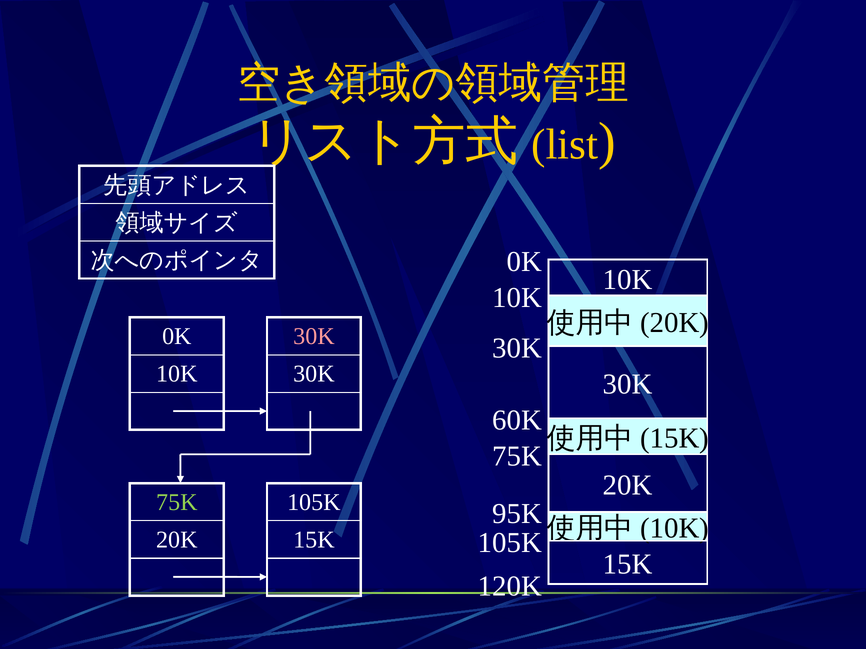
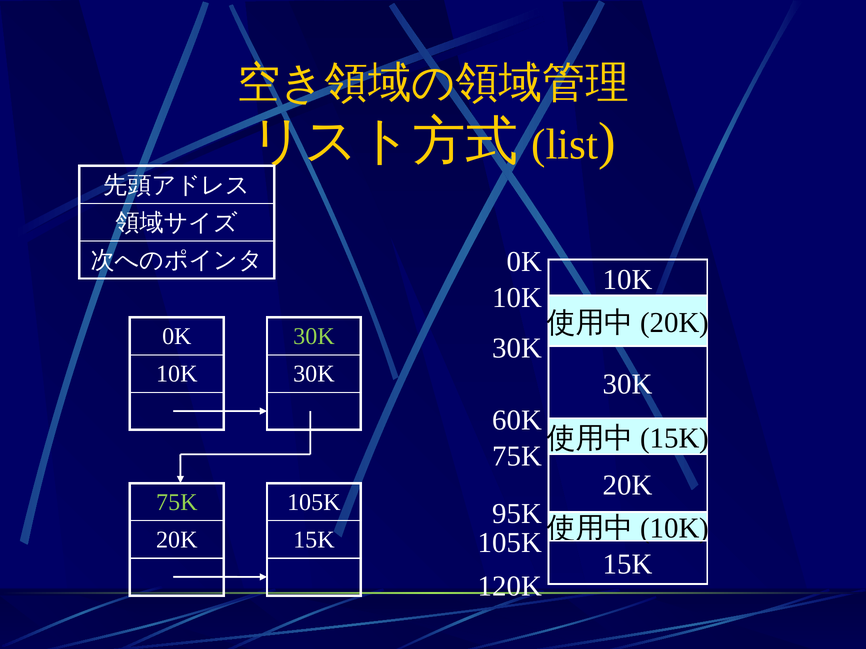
30K at (314, 337) colour: pink -> light green
